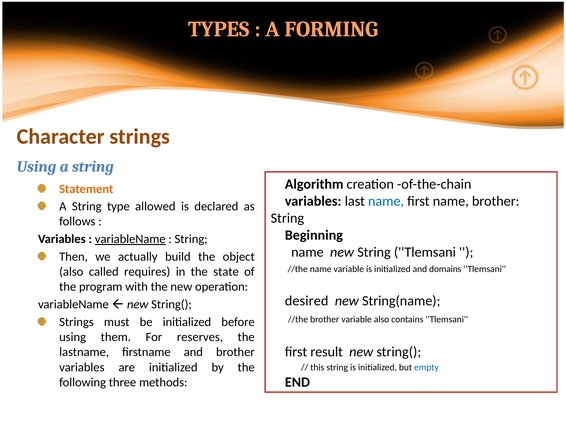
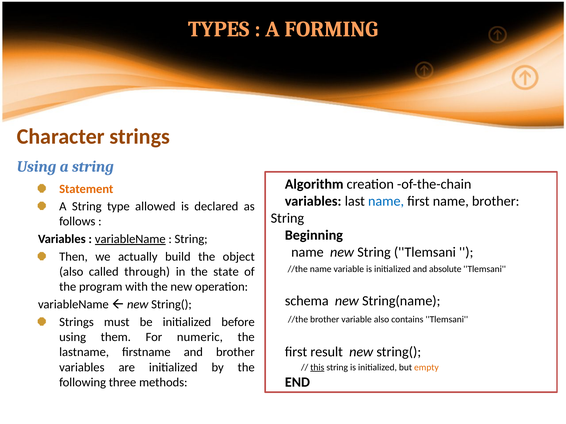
domains: domains -> absolute
requires: requires -> through
desired: desired -> schema
reserves: reserves -> numeric
this underline: none -> present
empty colour: blue -> orange
